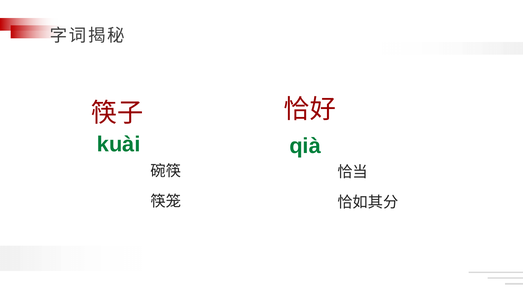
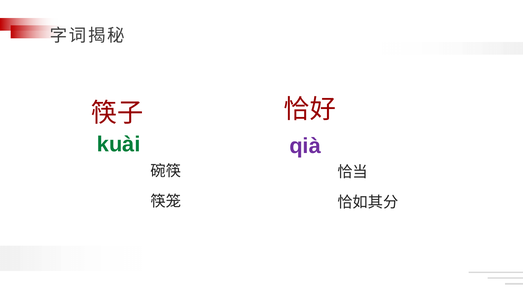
qià colour: green -> purple
